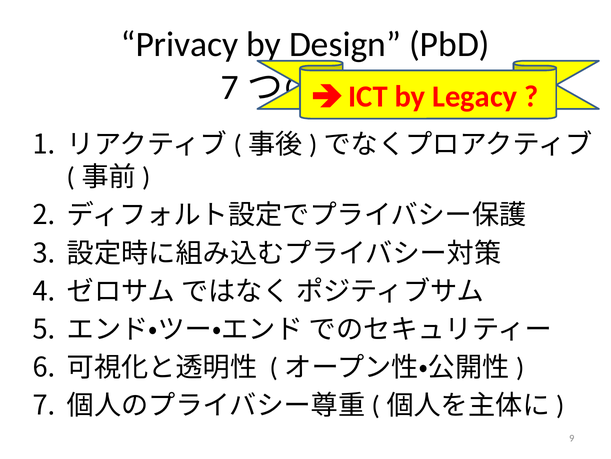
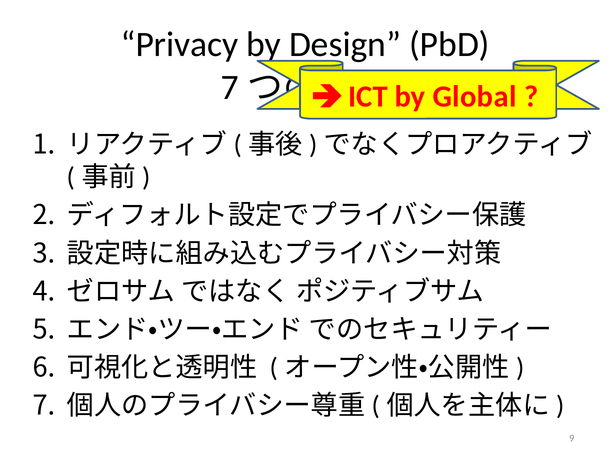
Legacy: Legacy -> Global
